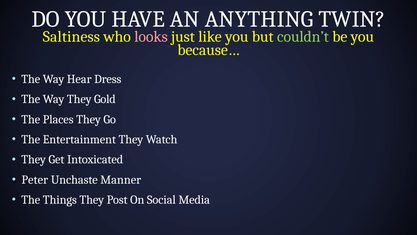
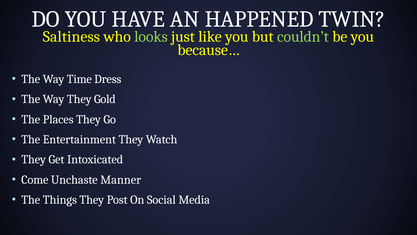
ANYTHING: ANYTHING -> HAPPENED
looks colour: pink -> light green
Hear: Hear -> Time
Peter: Peter -> Come
